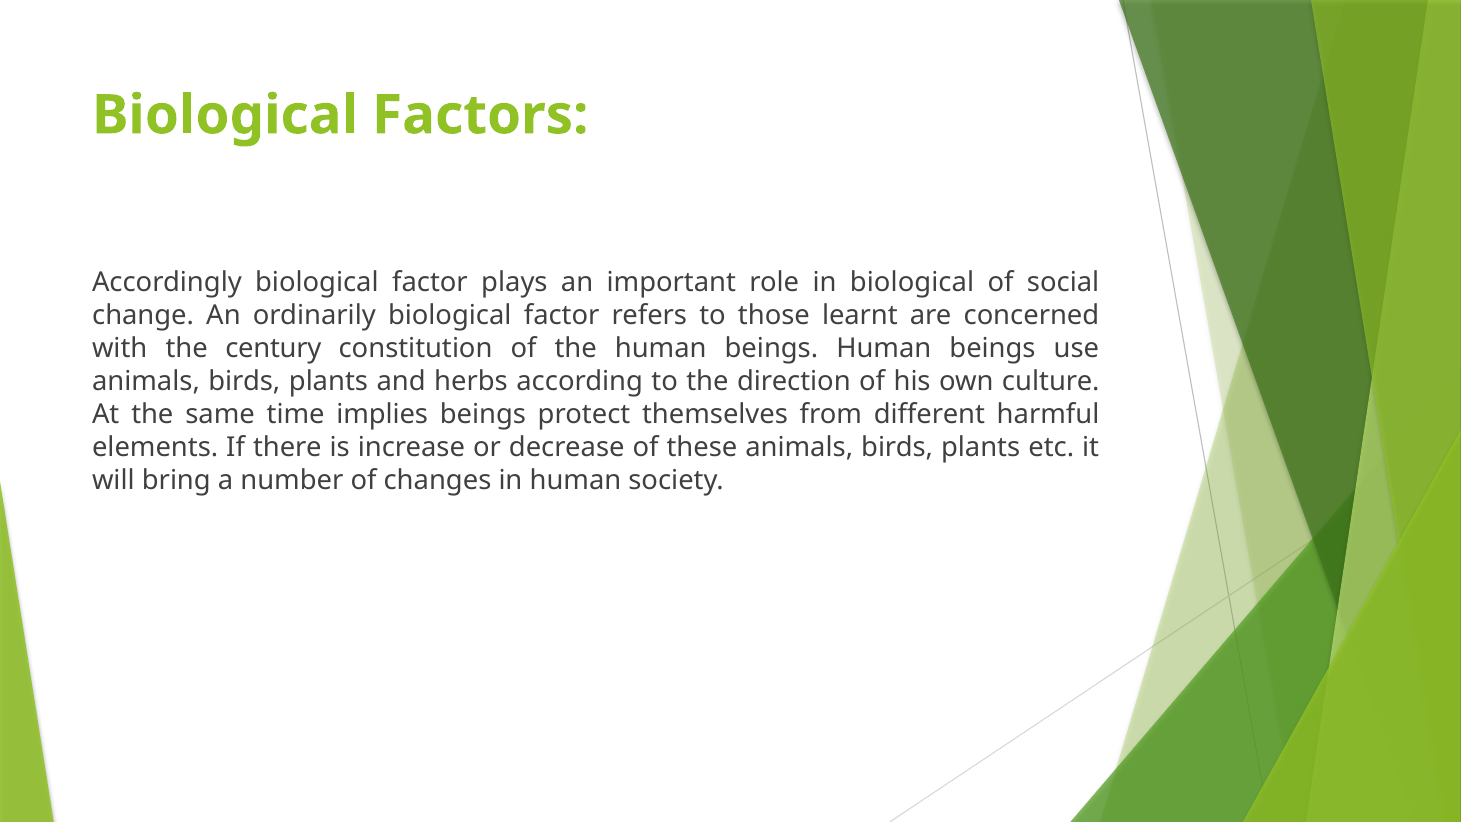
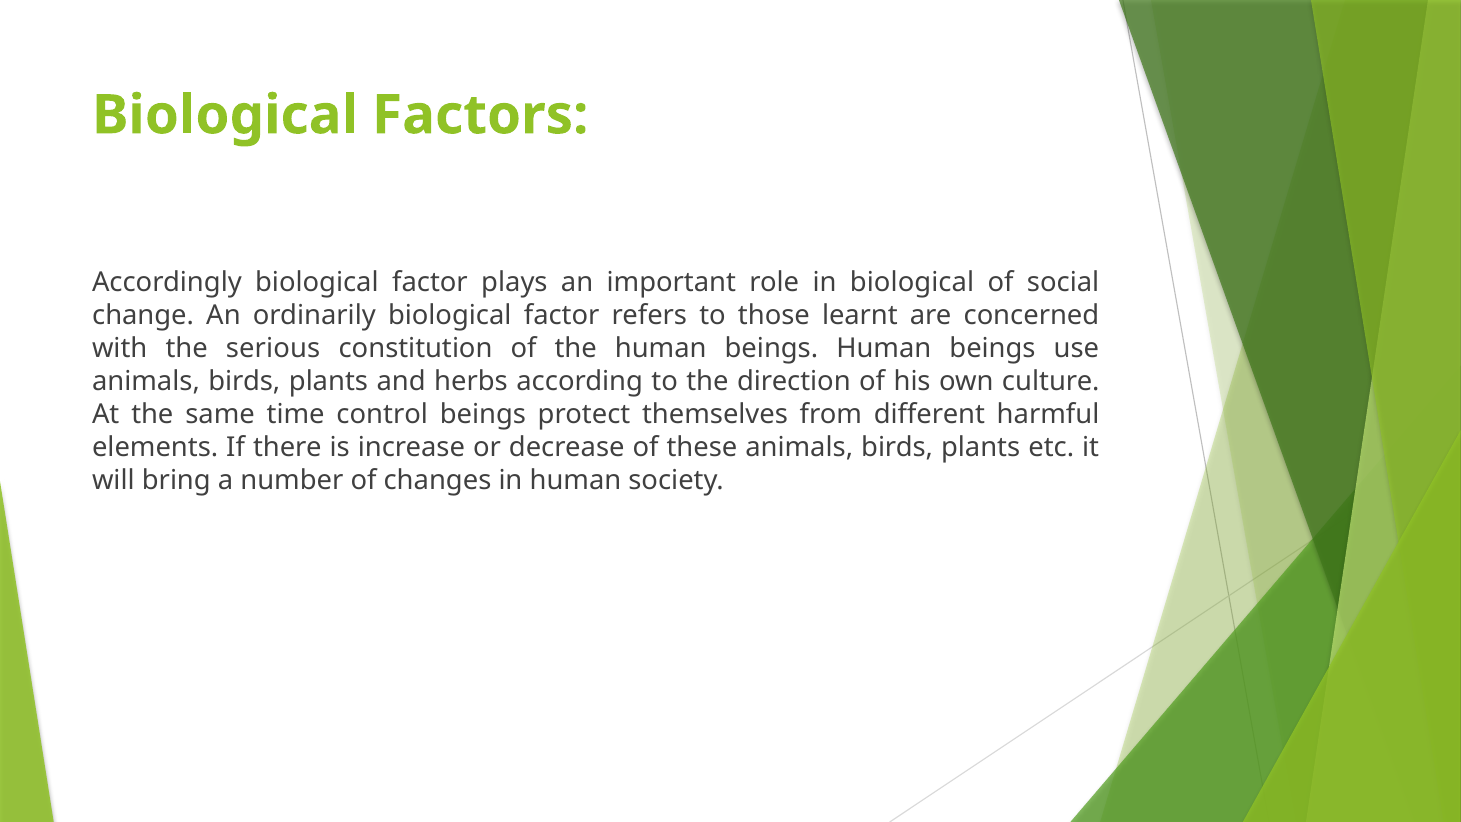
century: century -> serious
implies: implies -> control
